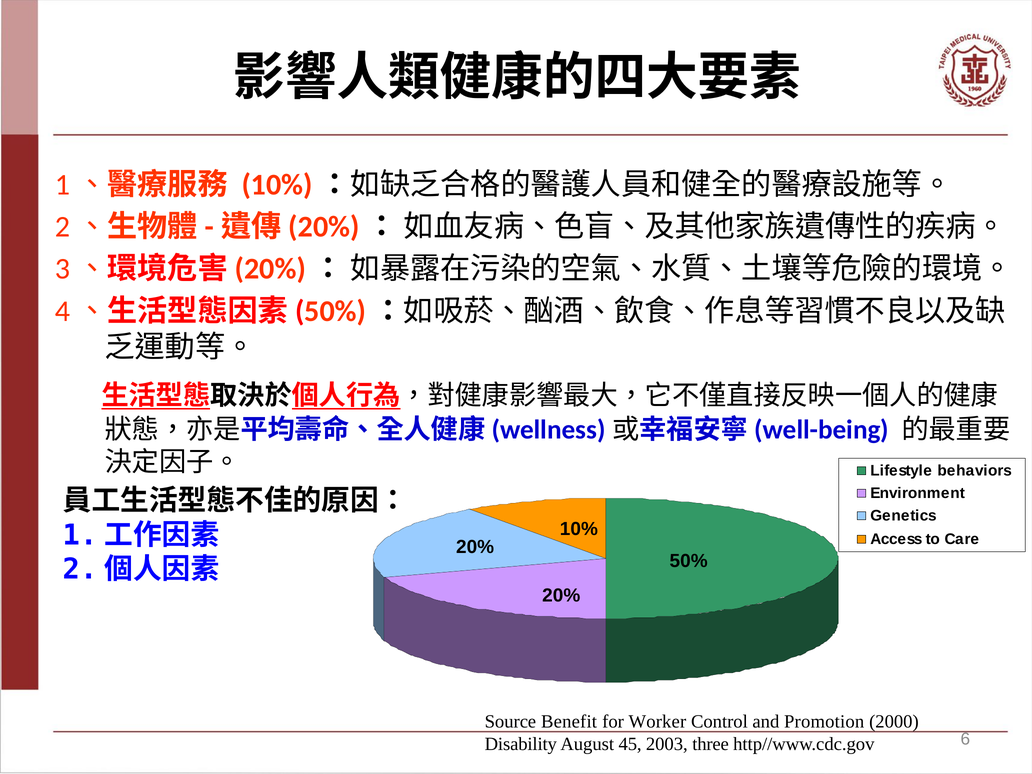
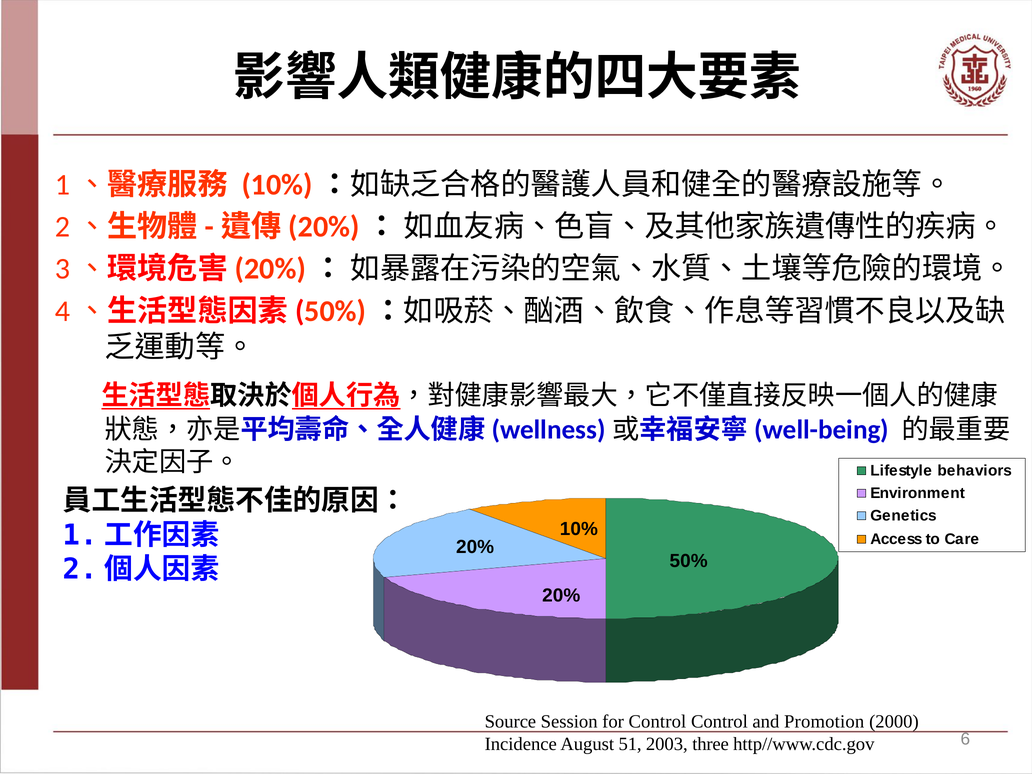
Benefit: Benefit -> Session
for Worker: Worker -> Control
Disability: Disability -> Incidence
45: 45 -> 51
